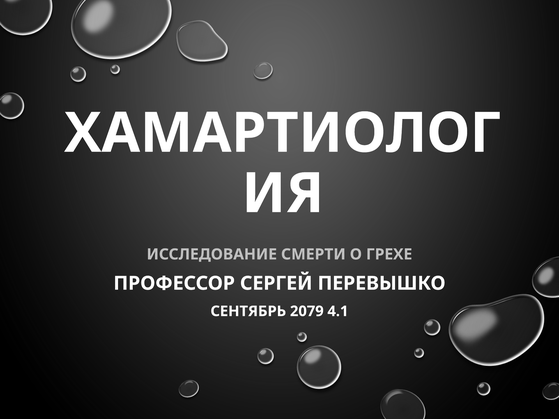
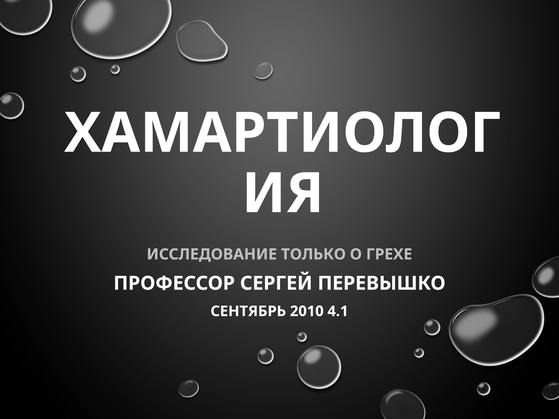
СМЕРТИ: СМЕРТИ -> ТОЛЬКО
2079: 2079 -> 2010
